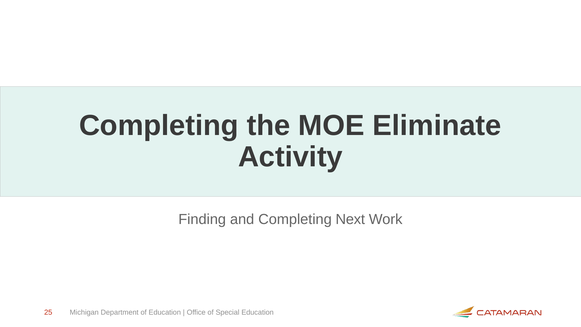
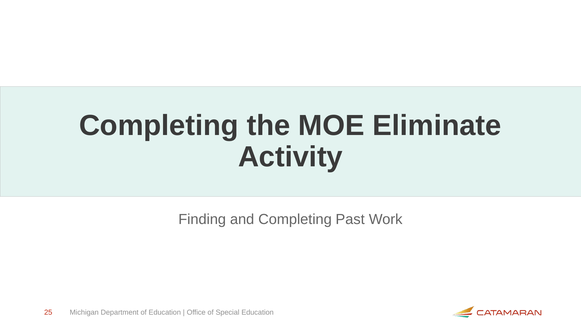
Next: Next -> Past
